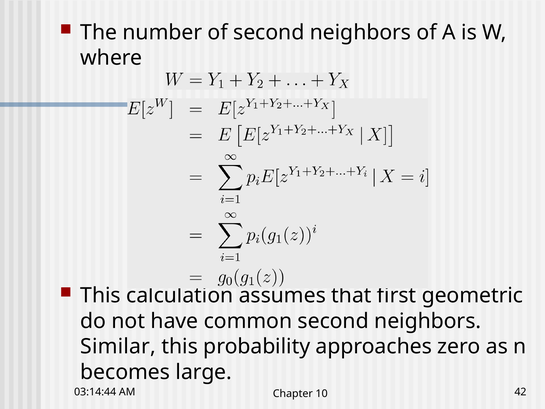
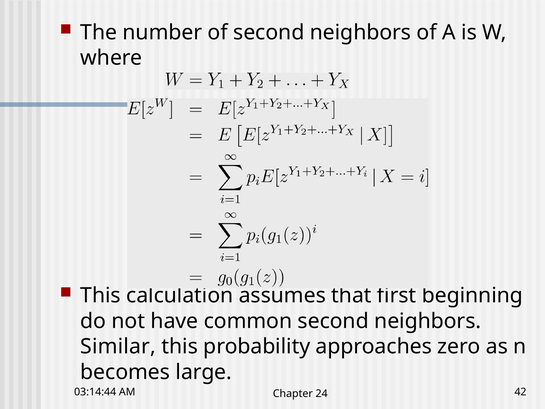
geometric: geometric -> beginning
10: 10 -> 24
